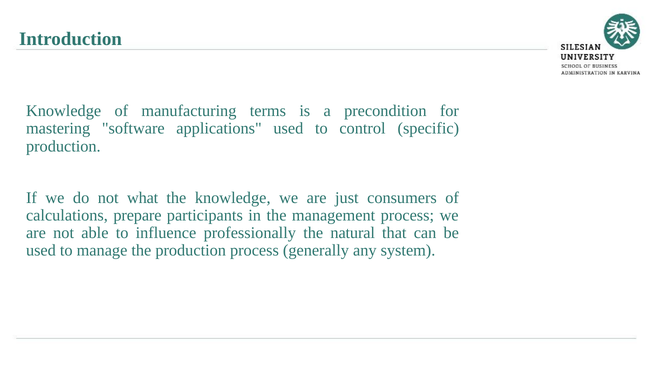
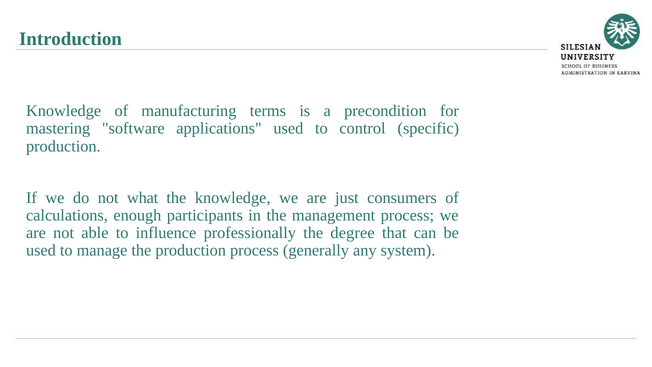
prepare: prepare -> enough
natural: natural -> degree
